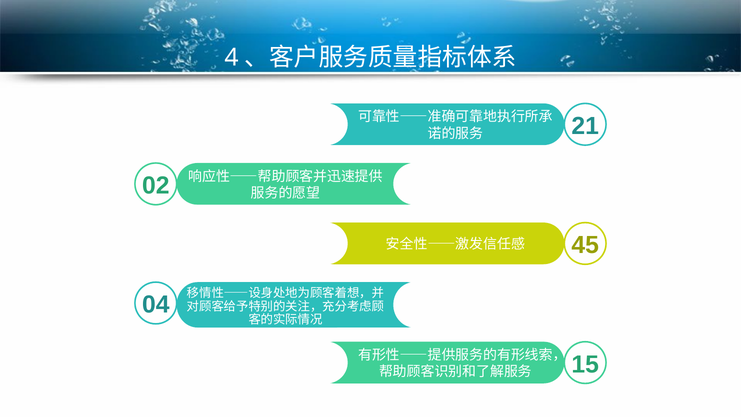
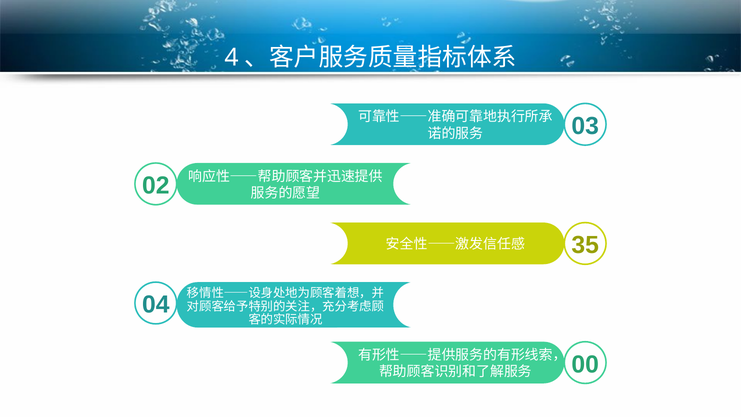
21: 21 -> 03
45: 45 -> 35
15: 15 -> 00
